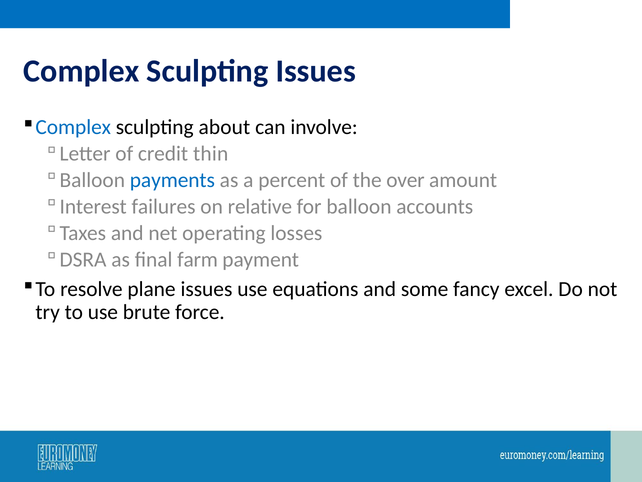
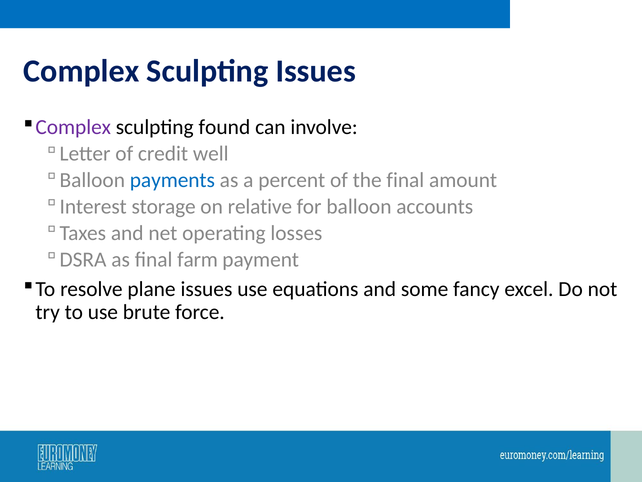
Complex at (73, 127) colour: blue -> purple
about: about -> found
thin: thin -> well
the over: over -> final
failures: failures -> storage
